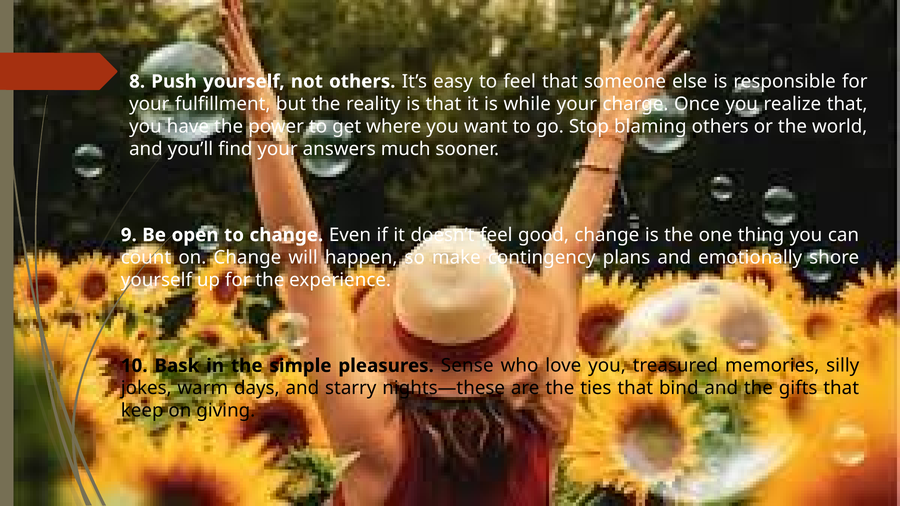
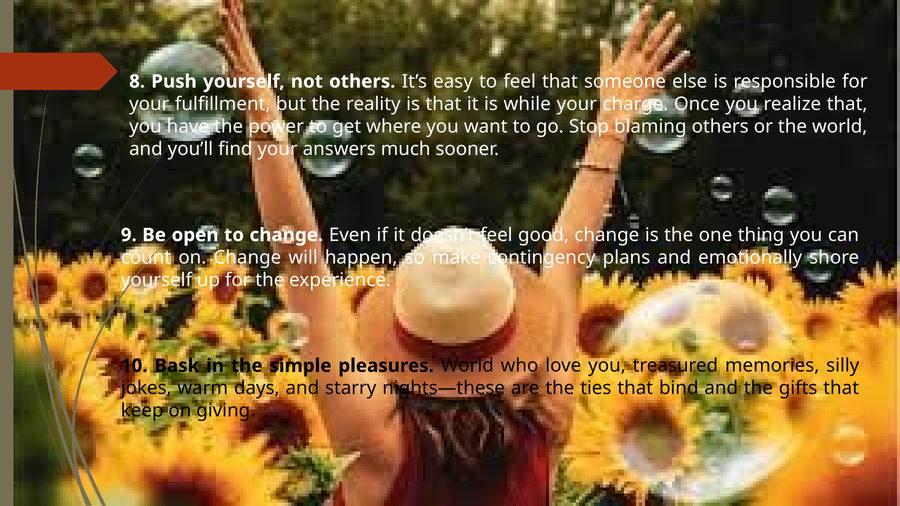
pleasures Sense: Sense -> World
